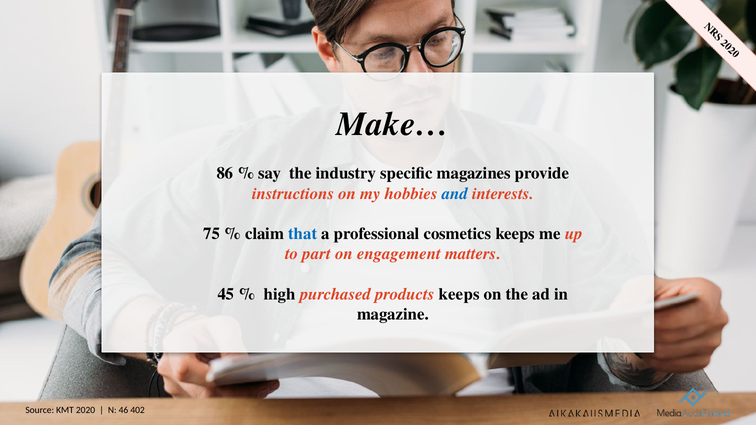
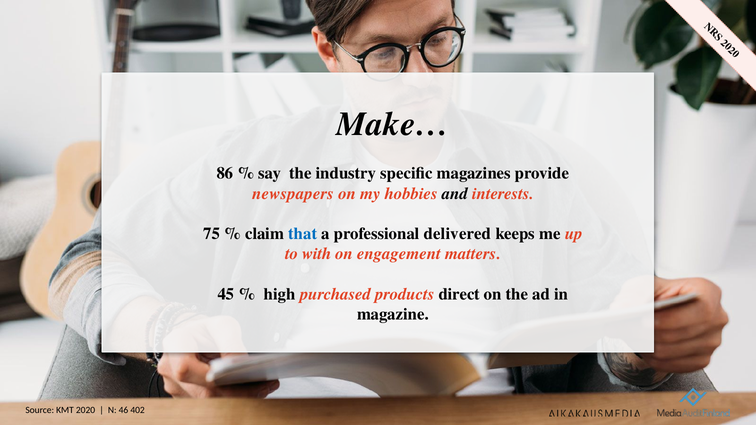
instructions: instructions -> newspapers
and colour: blue -> black
cosmetics: cosmetics -> delivered
part: part -> with
products keeps: keeps -> direct
